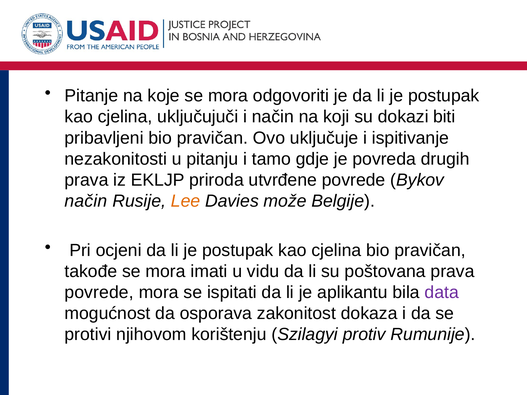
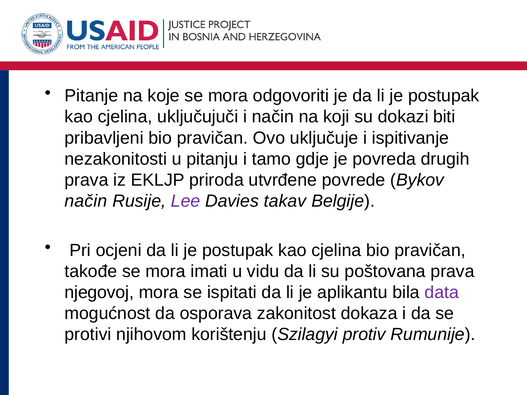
Lee colour: orange -> purple
može: može -> takav
povrede at (99, 293): povrede -> njegovoj
